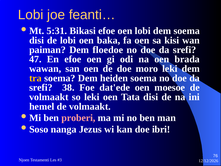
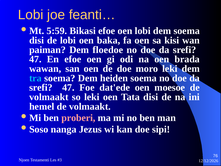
5:31: 5:31 -> 5:59
tra colour: yellow -> light blue
38 at (68, 87): 38 -> 47
ibri: ibri -> sipi
